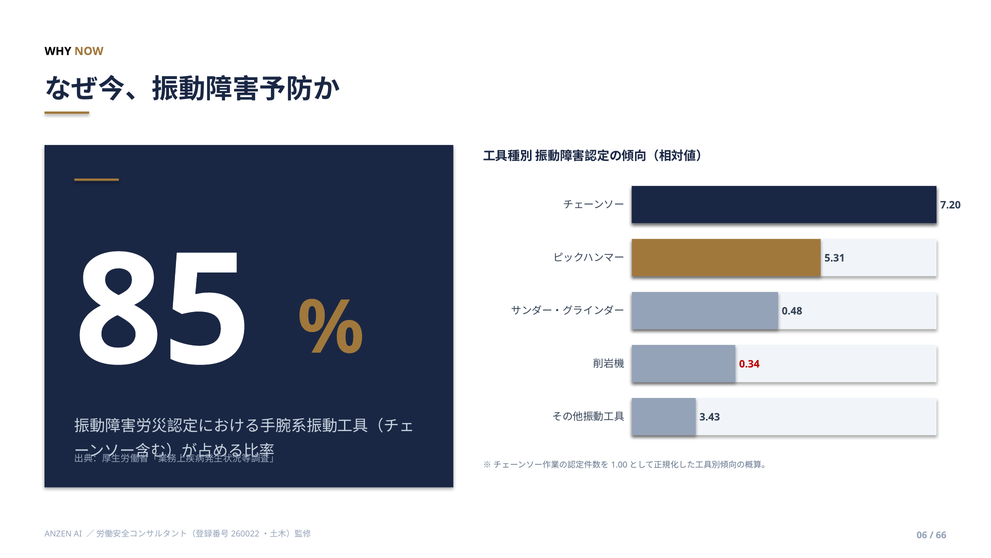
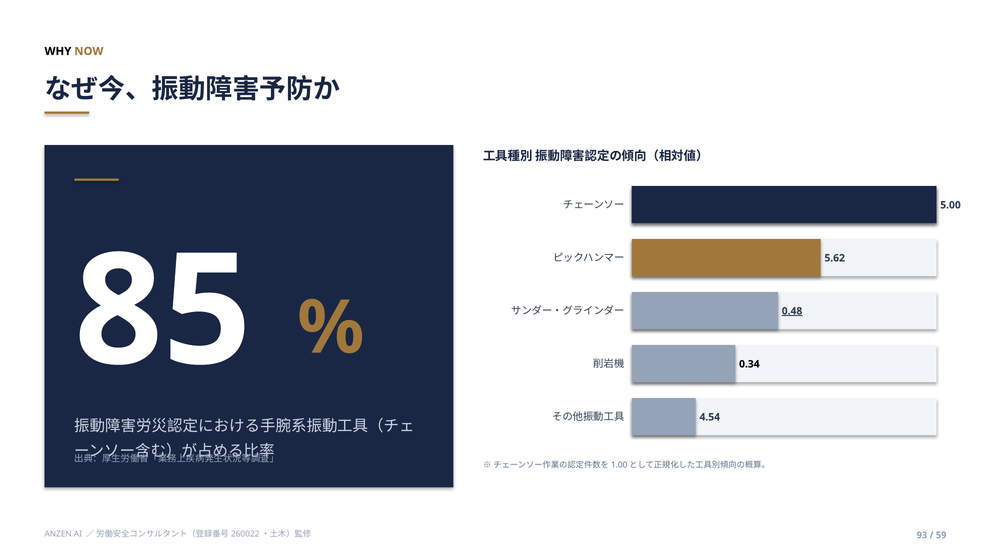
7.20: 7.20 -> 5.00
5.31: 5.31 -> 5.62
0.48 underline: none -> present
0.34 colour: red -> black
3.43: 3.43 -> 4.54
06: 06 -> 93
66: 66 -> 59
